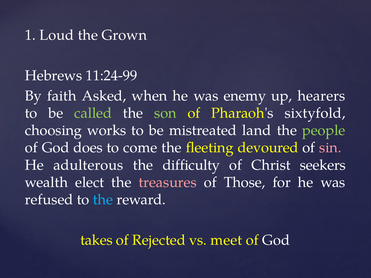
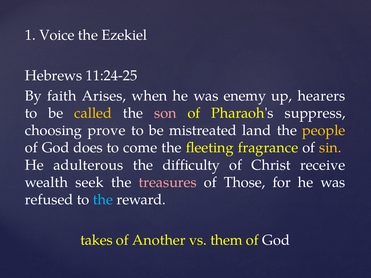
Loud: Loud -> Voice
Grown: Grown -> Ezekiel
11:24-99: 11:24-99 -> 11:24-25
Asked: Asked -> Arises
called colour: light green -> yellow
son colour: light green -> pink
sixtyfold: sixtyfold -> suppress
works: works -> prove
people colour: light green -> yellow
devoured: devoured -> fragrance
sin colour: pink -> yellow
seekers: seekers -> receive
elect: elect -> seek
Rejected: Rejected -> Another
meet: meet -> them
